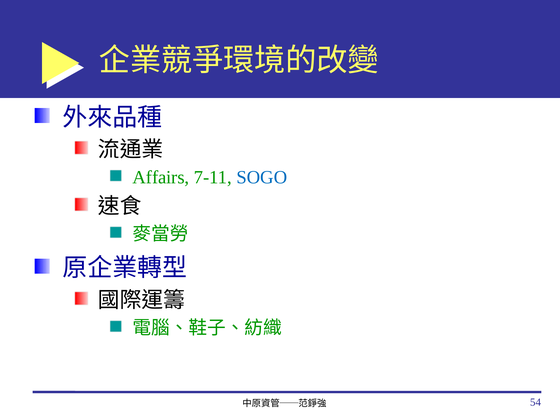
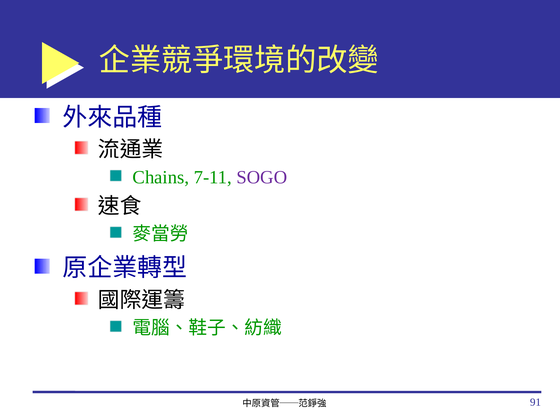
Affairs: Affairs -> Chains
SOGO colour: blue -> purple
54: 54 -> 91
